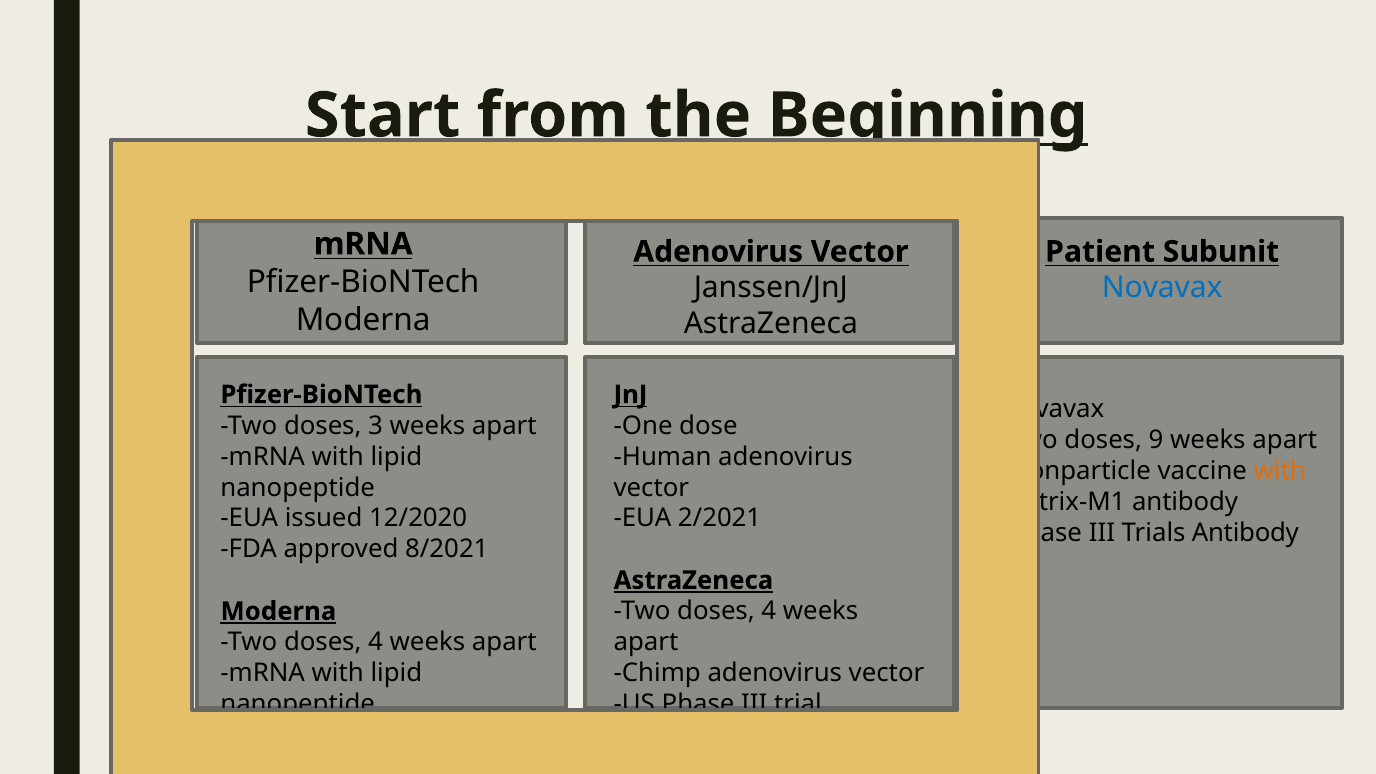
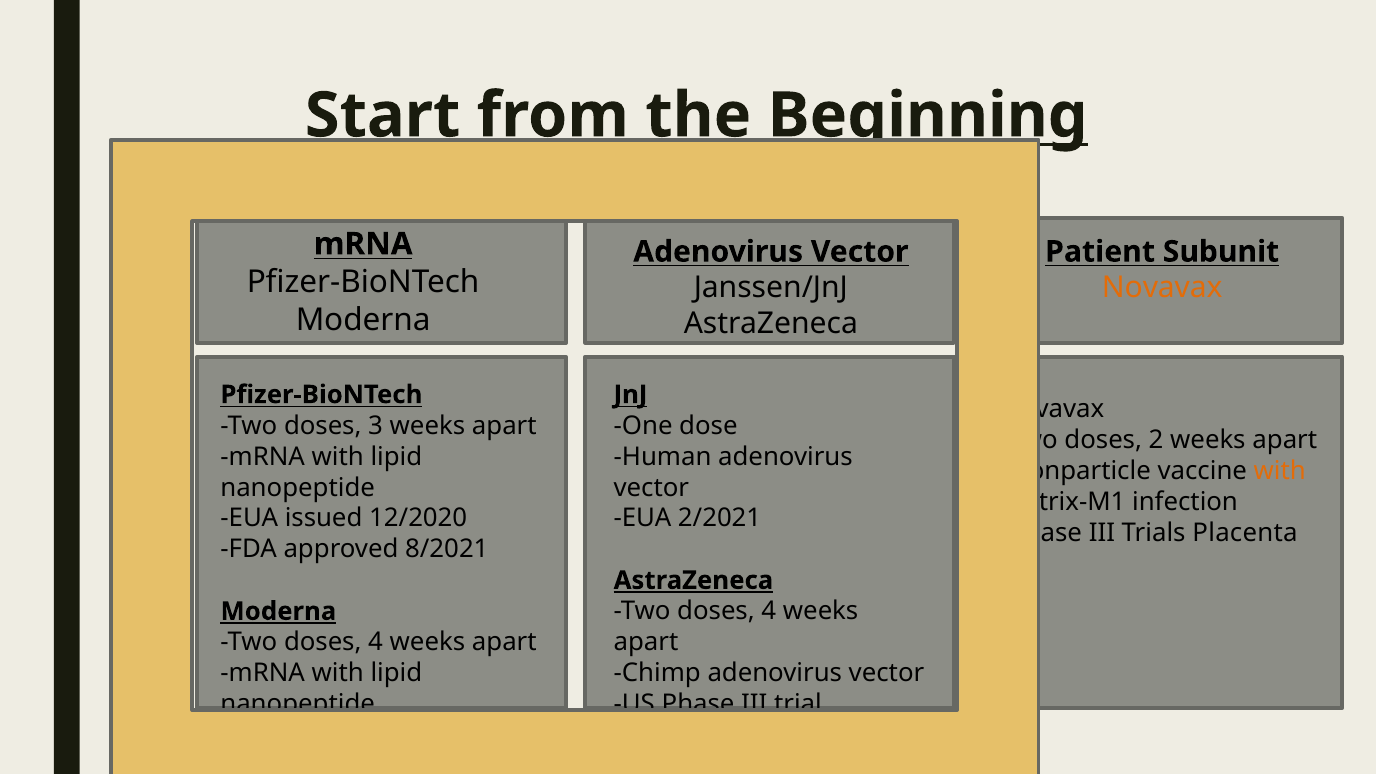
Novavax at (1162, 288) colour: blue -> orange
9: 9 -> 2
antibody at (1185, 502): antibody -> infection
Trials Antibody: Antibody -> Placenta
